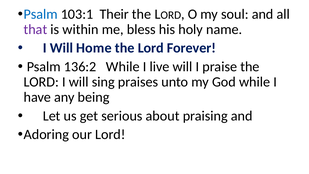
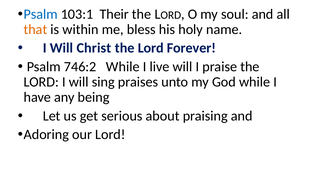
that colour: purple -> orange
Home: Home -> Christ
136:2: 136:2 -> 746:2
